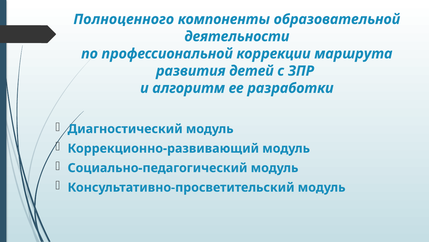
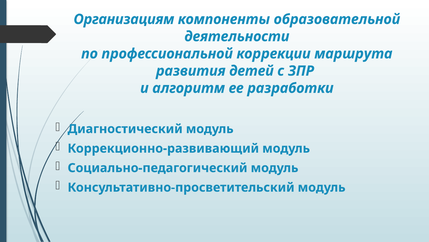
Полноценного: Полноценного -> Организациям
